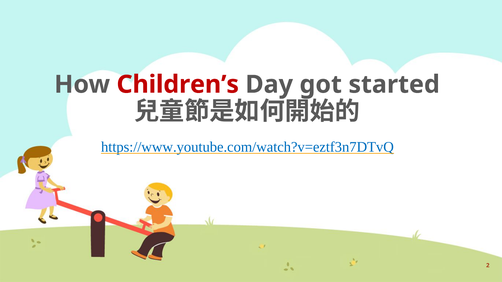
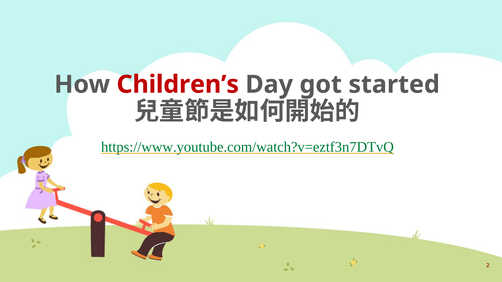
https://www.youtube.com/watch?v=eztf3n7DTvQ colour: blue -> green
